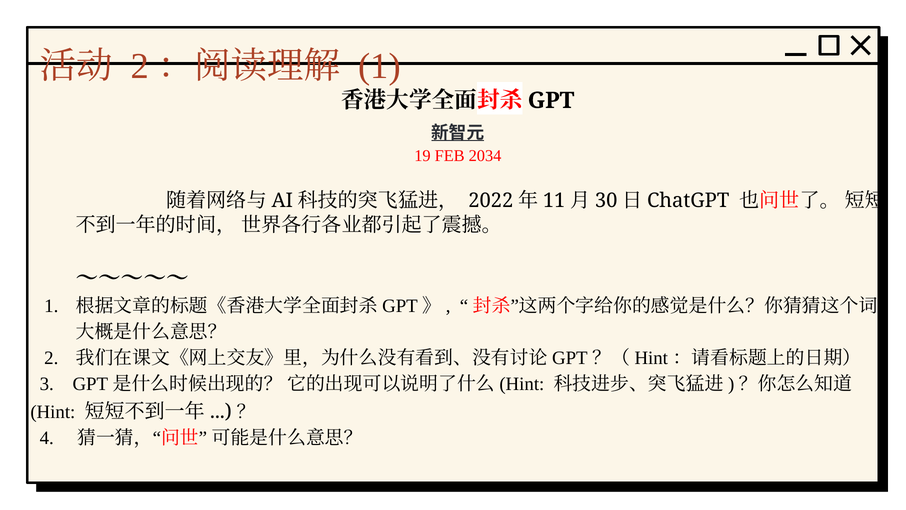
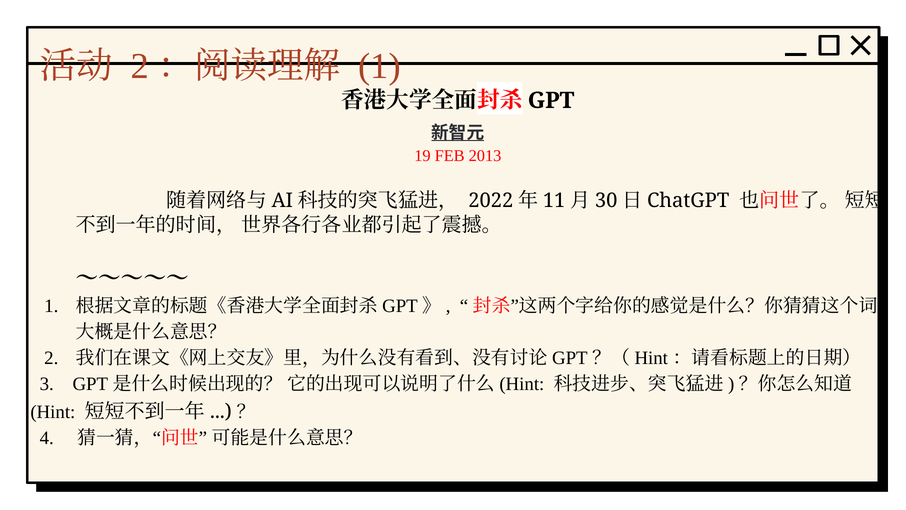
2034: 2034 -> 2013
